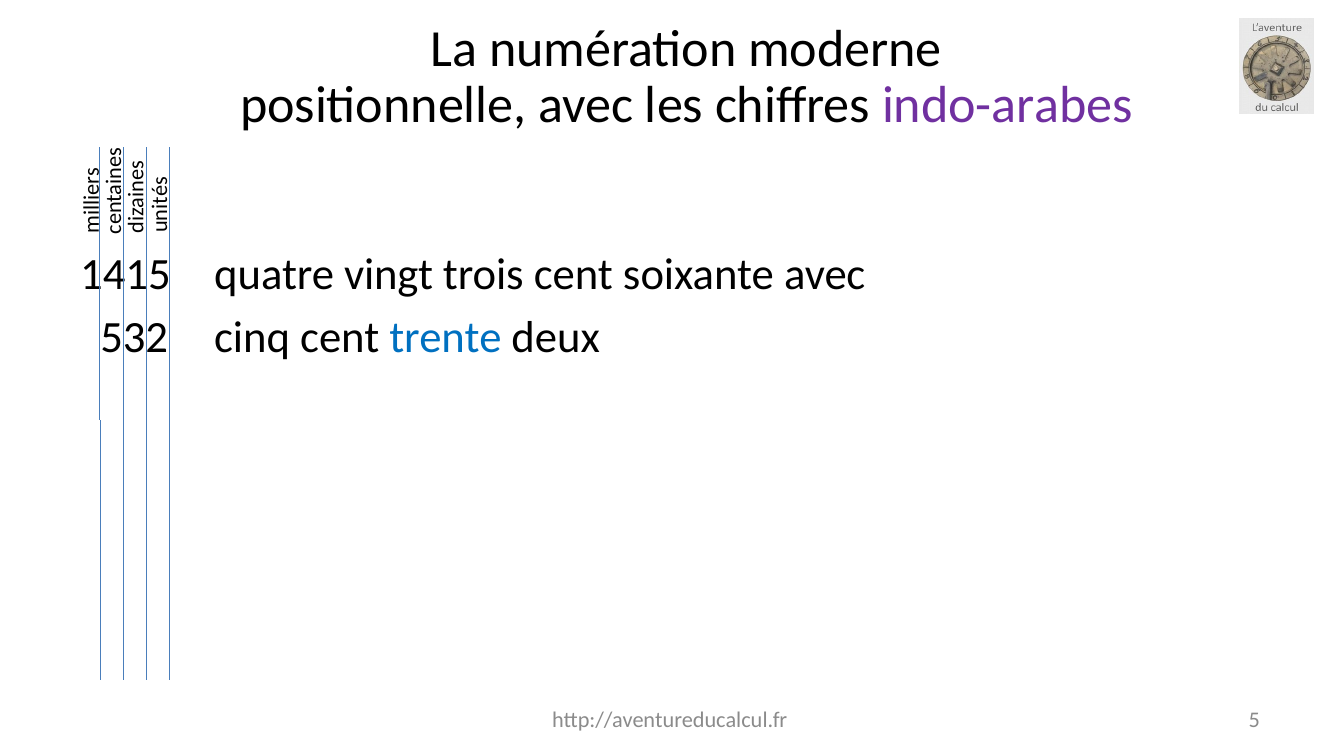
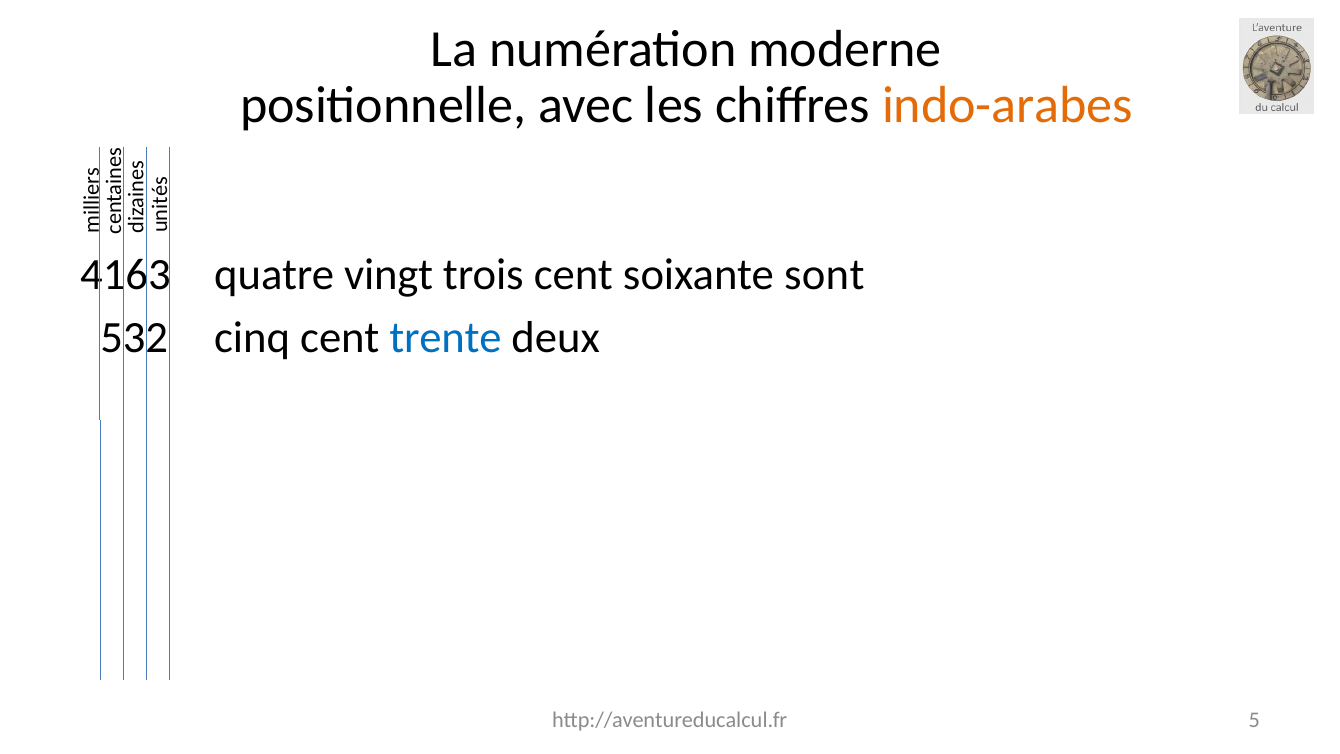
indo-arabes colour: purple -> orange
1415: 1415 -> 4163
soixante avec: avec -> sont
